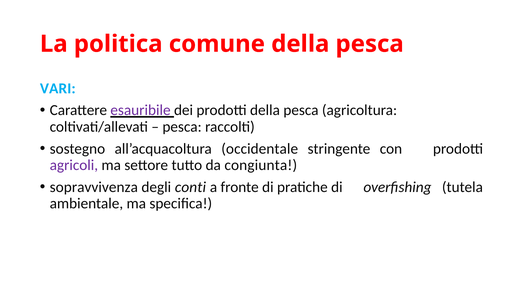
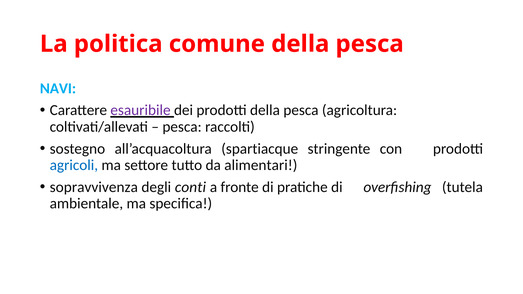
VARI: VARI -> NAVI
occidentale: occidentale -> spartiacque
agricoli colour: purple -> blue
congiunta: congiunta -> alimentari
